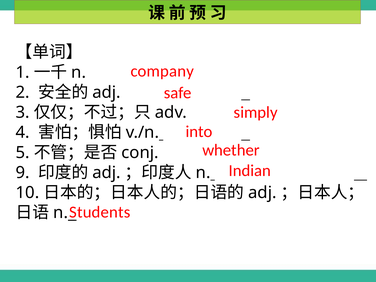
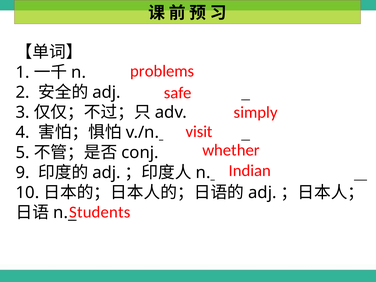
company: company -> problems
into: into -> visit
